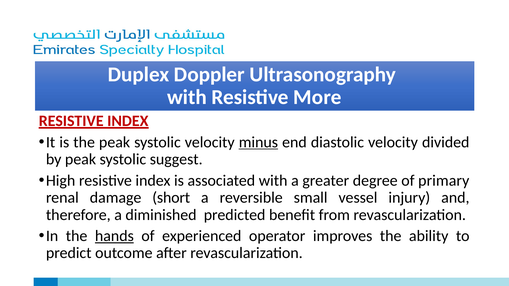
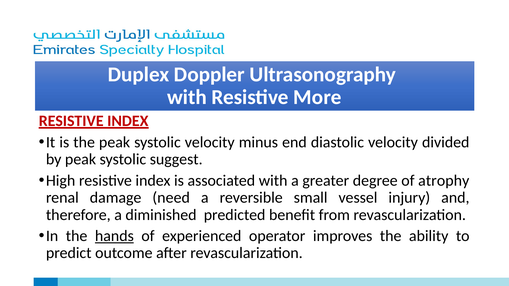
minus underline: present -> none
primary: primary -> atrophy
short: short -> need
